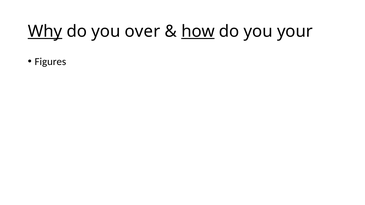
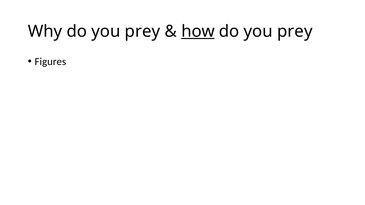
Why underline: present -> none
over at (142, 31): over -> prey
your at (295, 31): your -> prey
